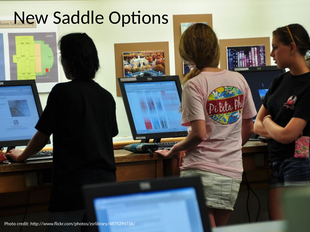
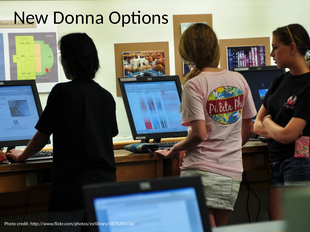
Saddle: Saddle -> Donna
